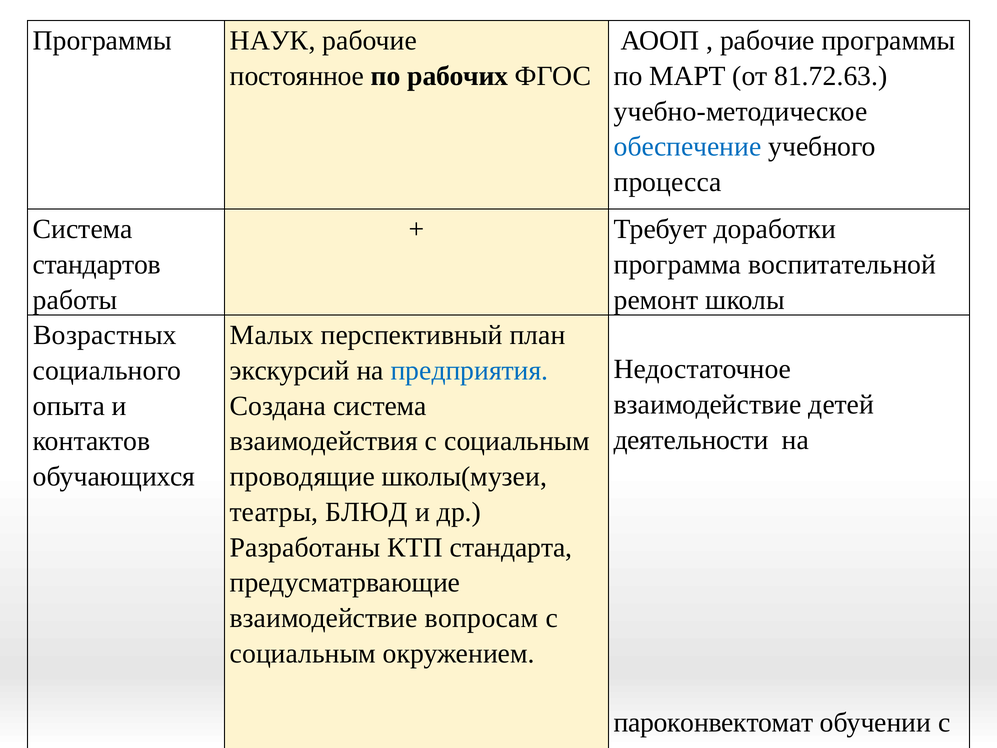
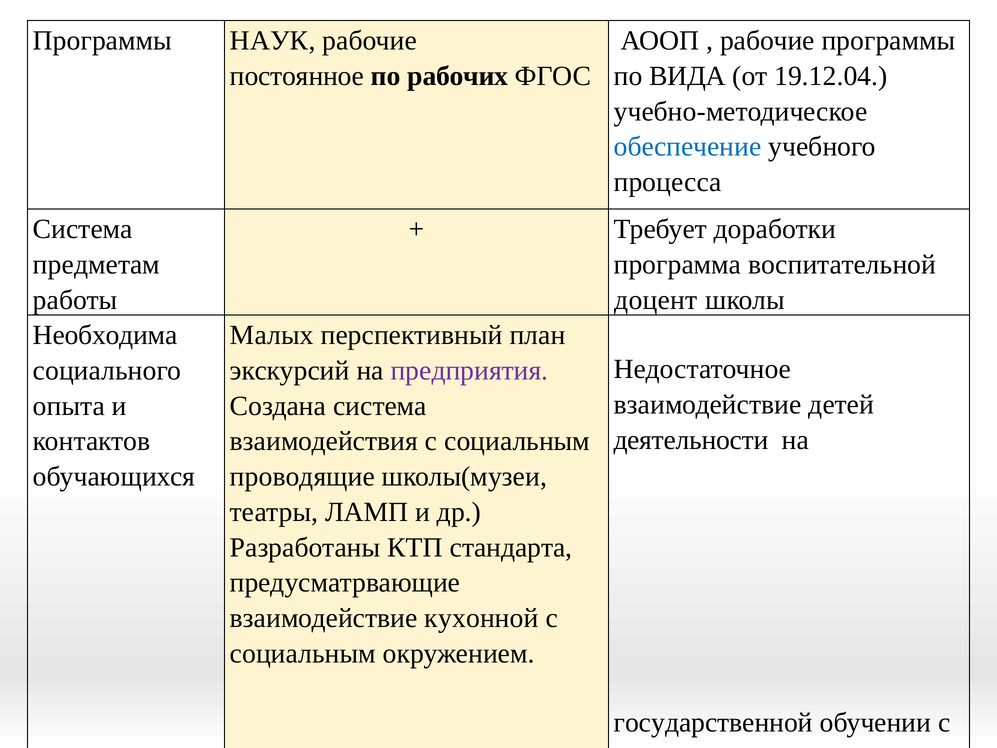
МАРТ: МАРТ -> ВИДА
81.72.63: 81.72.63 -> 19.12.04
стандартов: стандартов -> предметам
ремонт: ремонт -> доцент
Возрастных: Возрастных -> Необходима
предприятия colour: blue -> purple
БЛЮД: БЛЮД -> ЛАМП
вопросам: вопросам -> кухонной
пароконвектомат: пароконвектомат -> государственной
